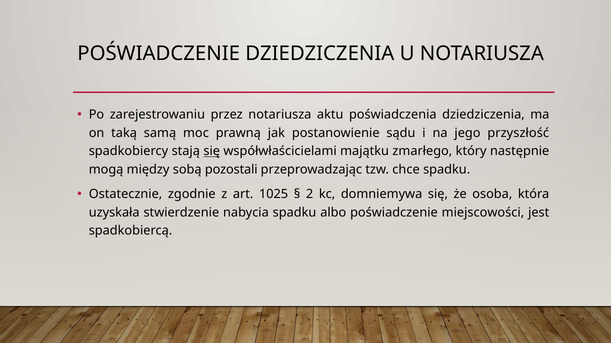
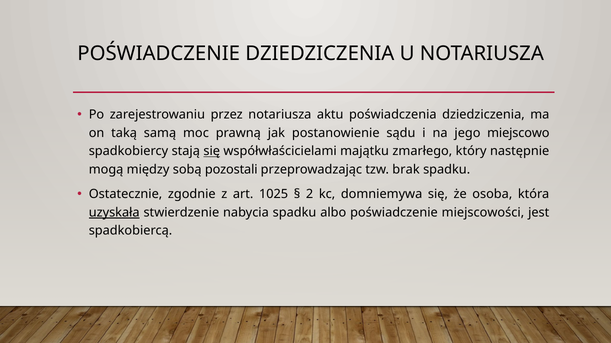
przyszłość: przyszłość -> miejscowo
chce: chce -> brak
uzyskała underline: none -> present
